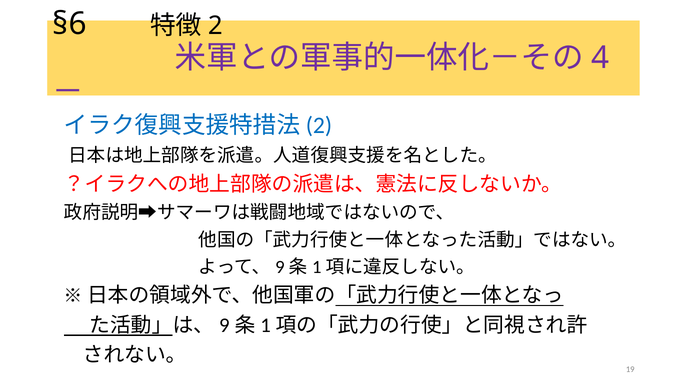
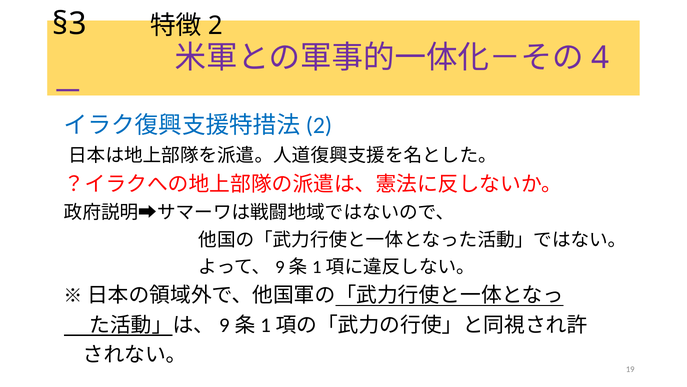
§6: §6 -> §3
